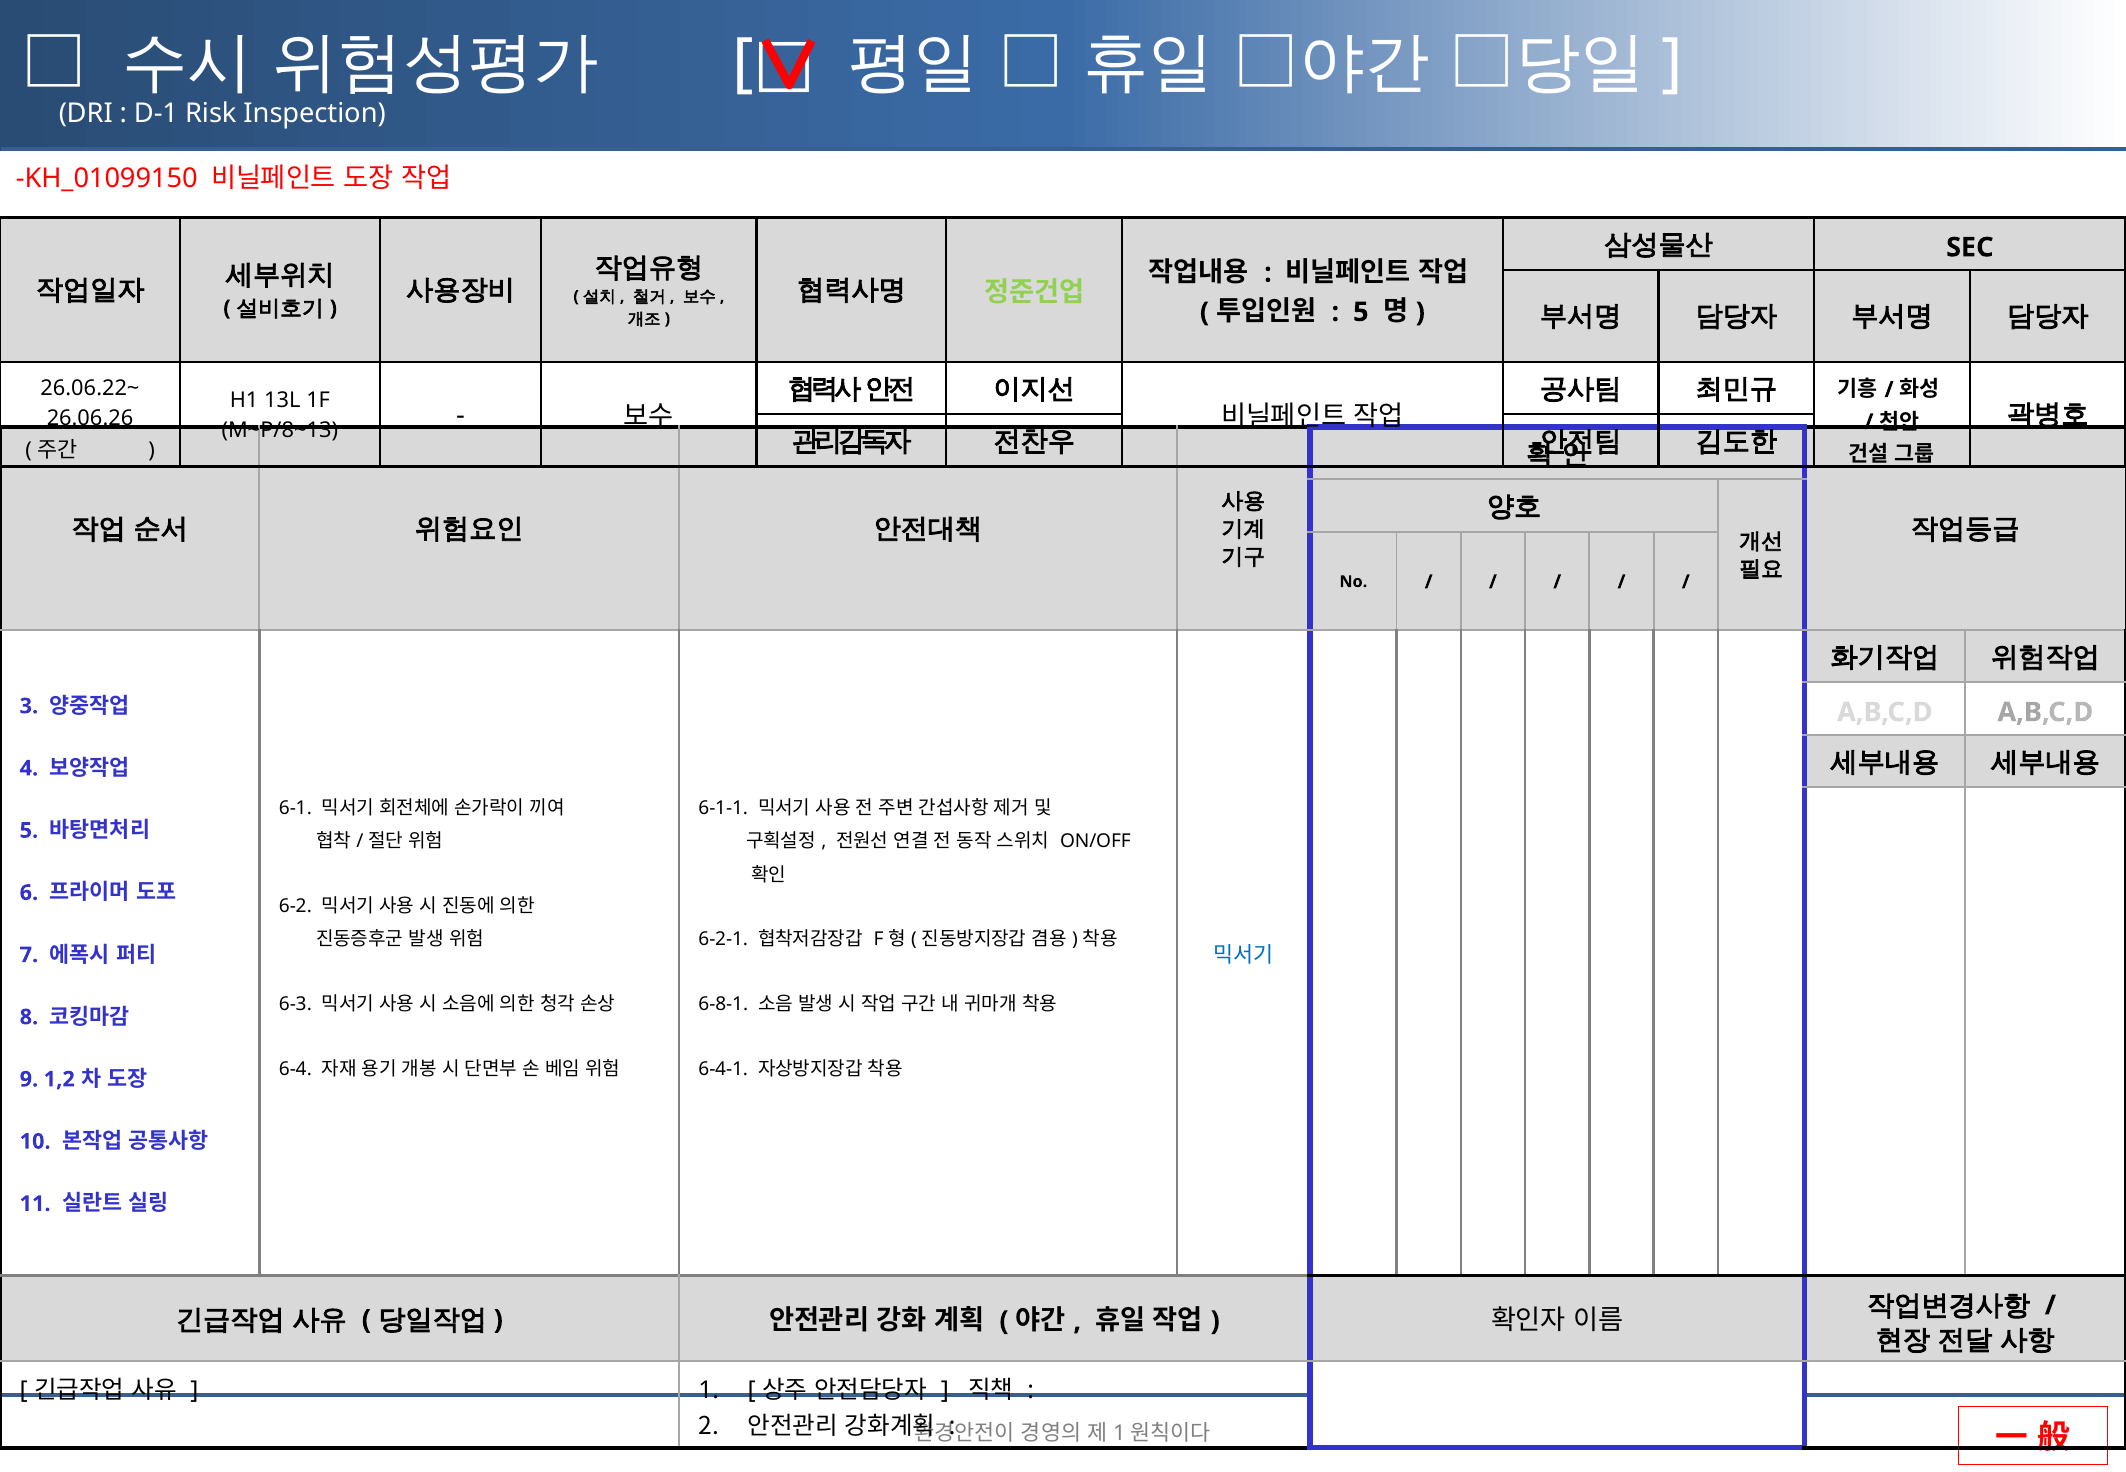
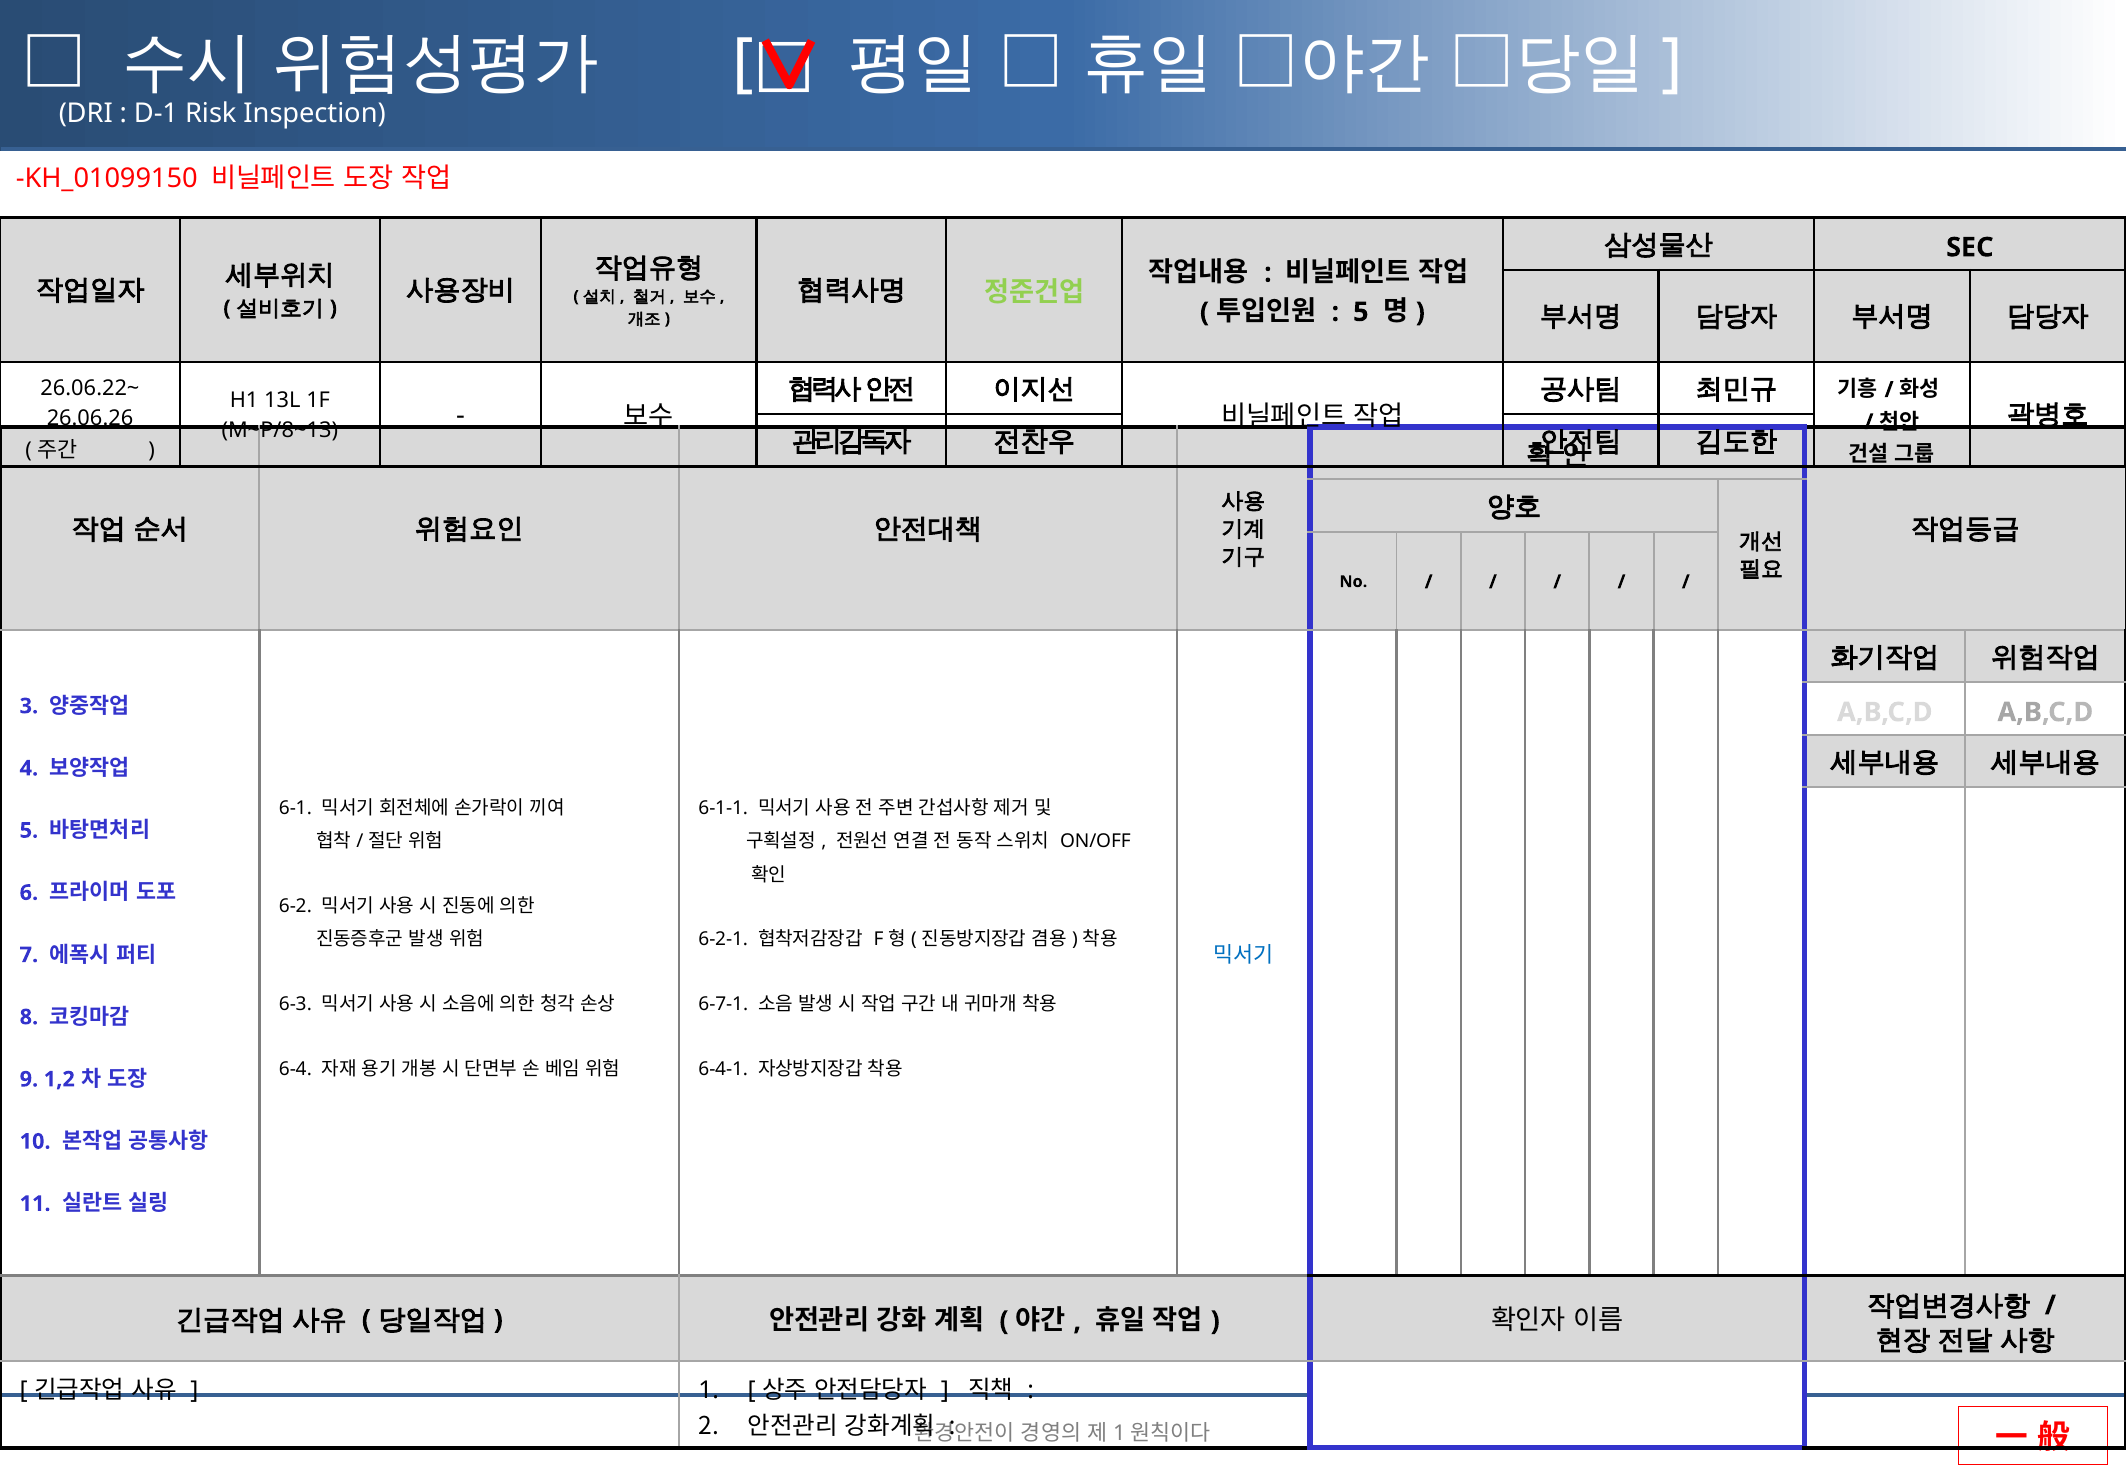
6-8-1: 6-8-1 -> 6-7-1
